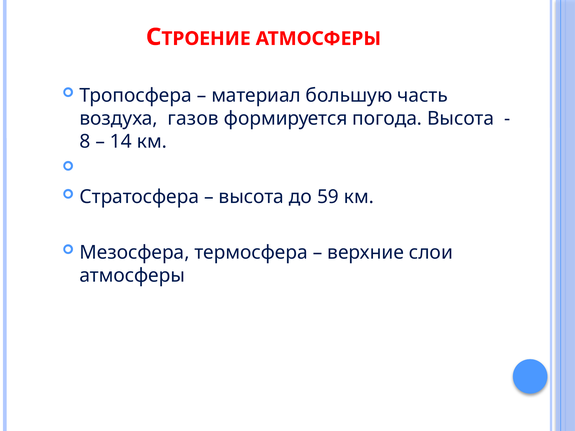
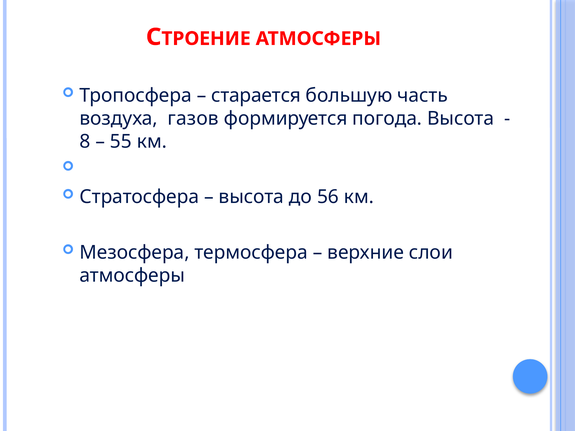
материал: материал -> старается
14: 14 -> 55
59: 59 -> 56
